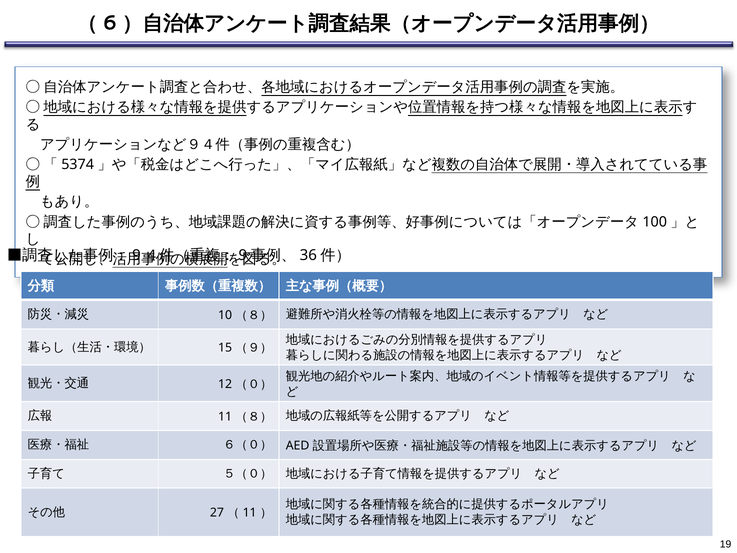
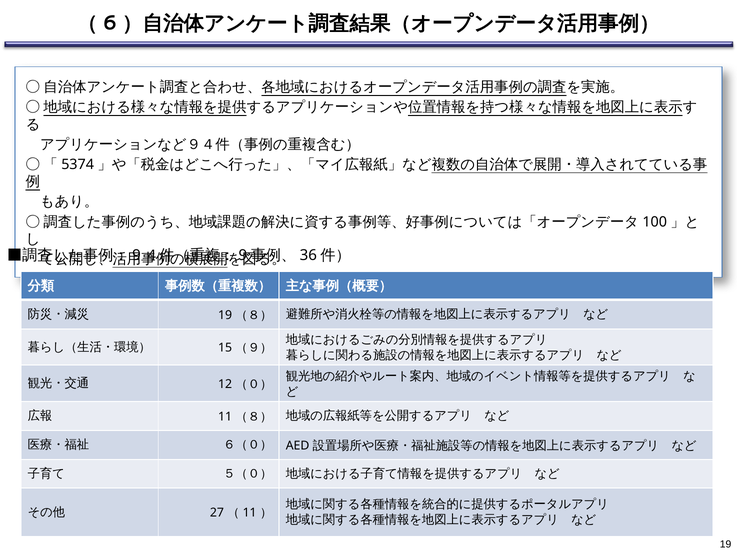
10 at (225, 315): 10 -> 19
